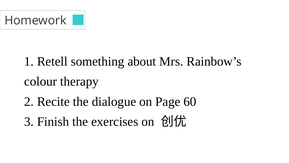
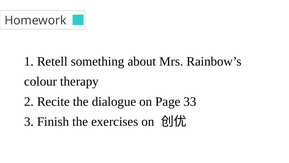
60: 60 -> 33
